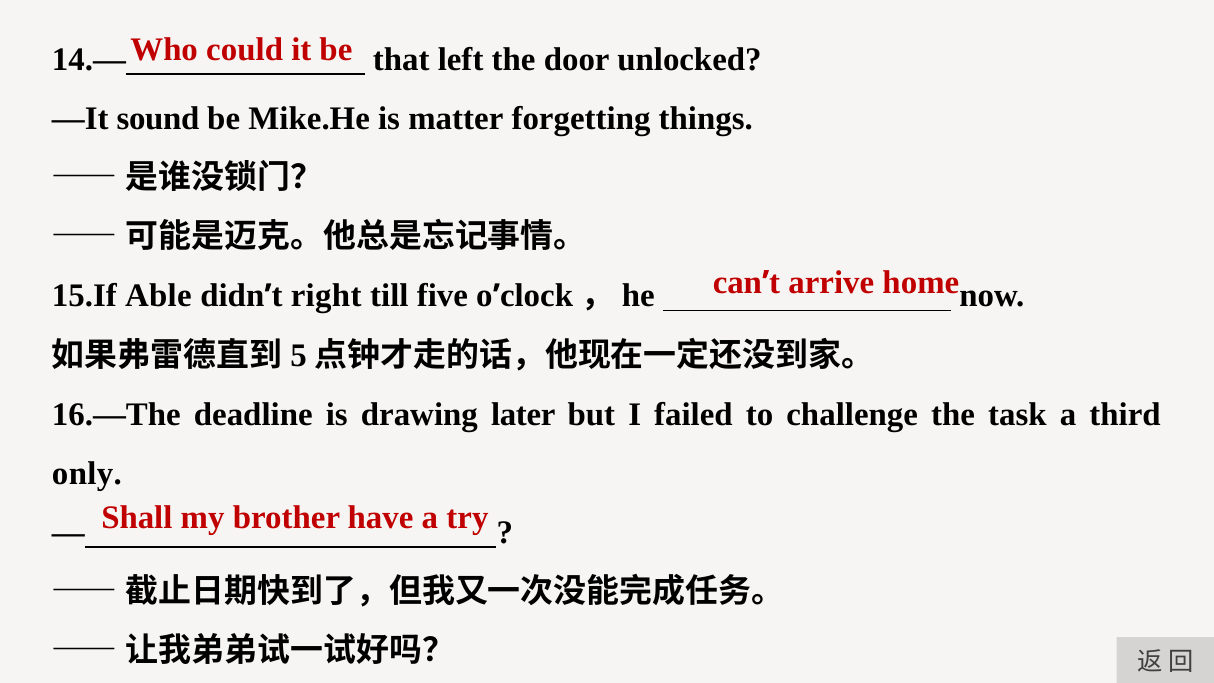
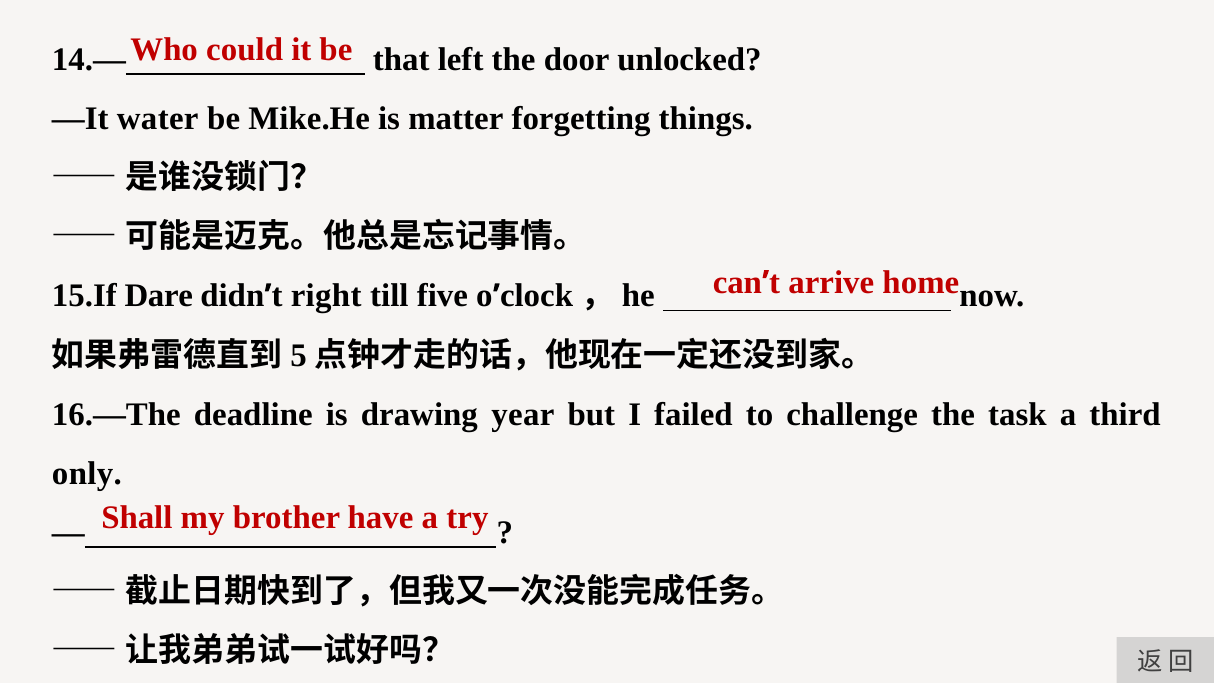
sound: sound -> water
Able: Able -> Dare
later: later -> year
